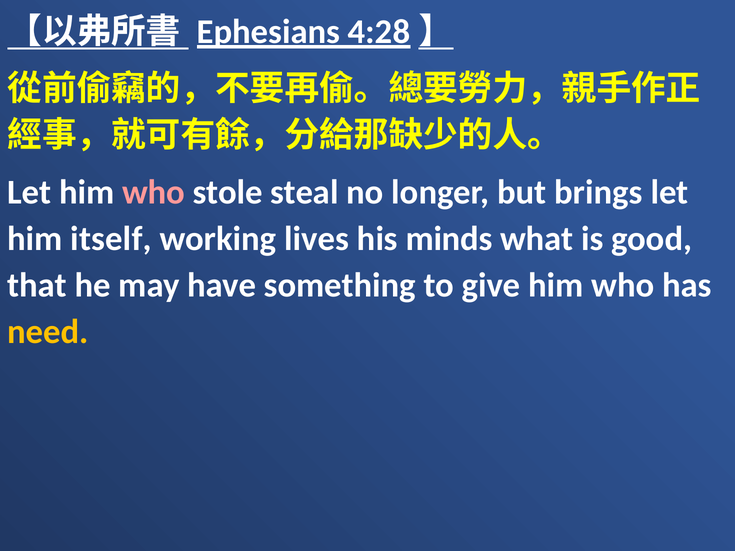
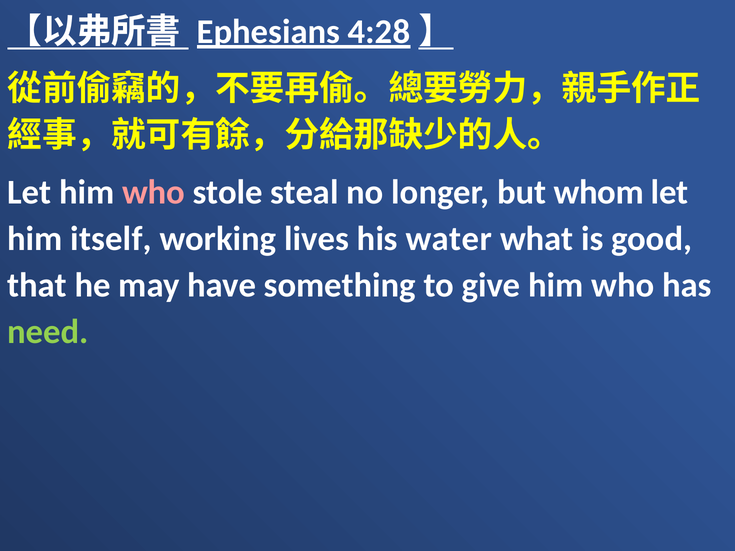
brings: brings -> whom
minds: minds -> water
need colour: yellow -> light green
